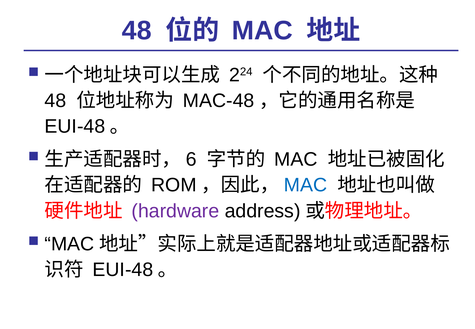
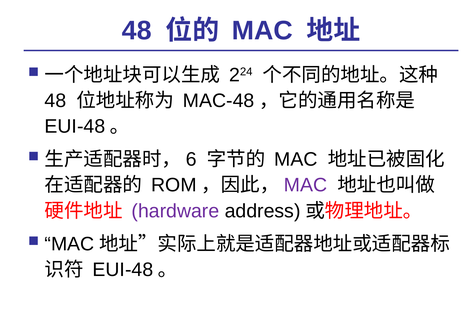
MAC at (306, 185) colour: blue -> purple
